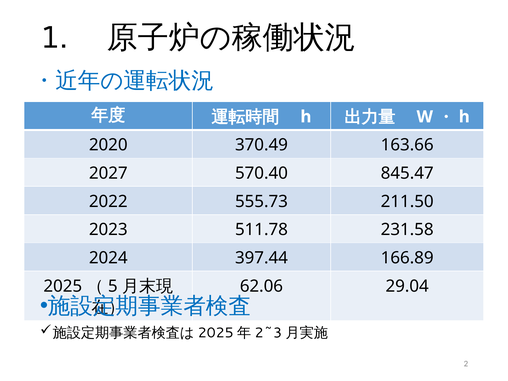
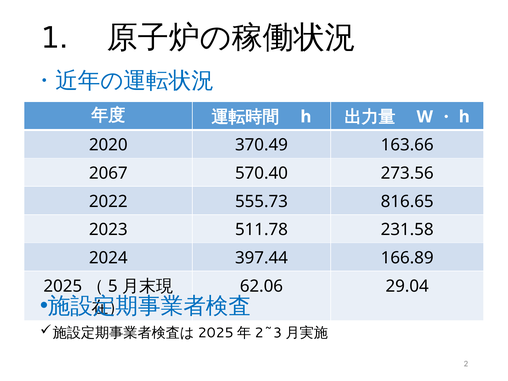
2027: 2027 -> 2067
845.47: 845.47 -> 273.56
211.50: 211.50 -> 816.65
